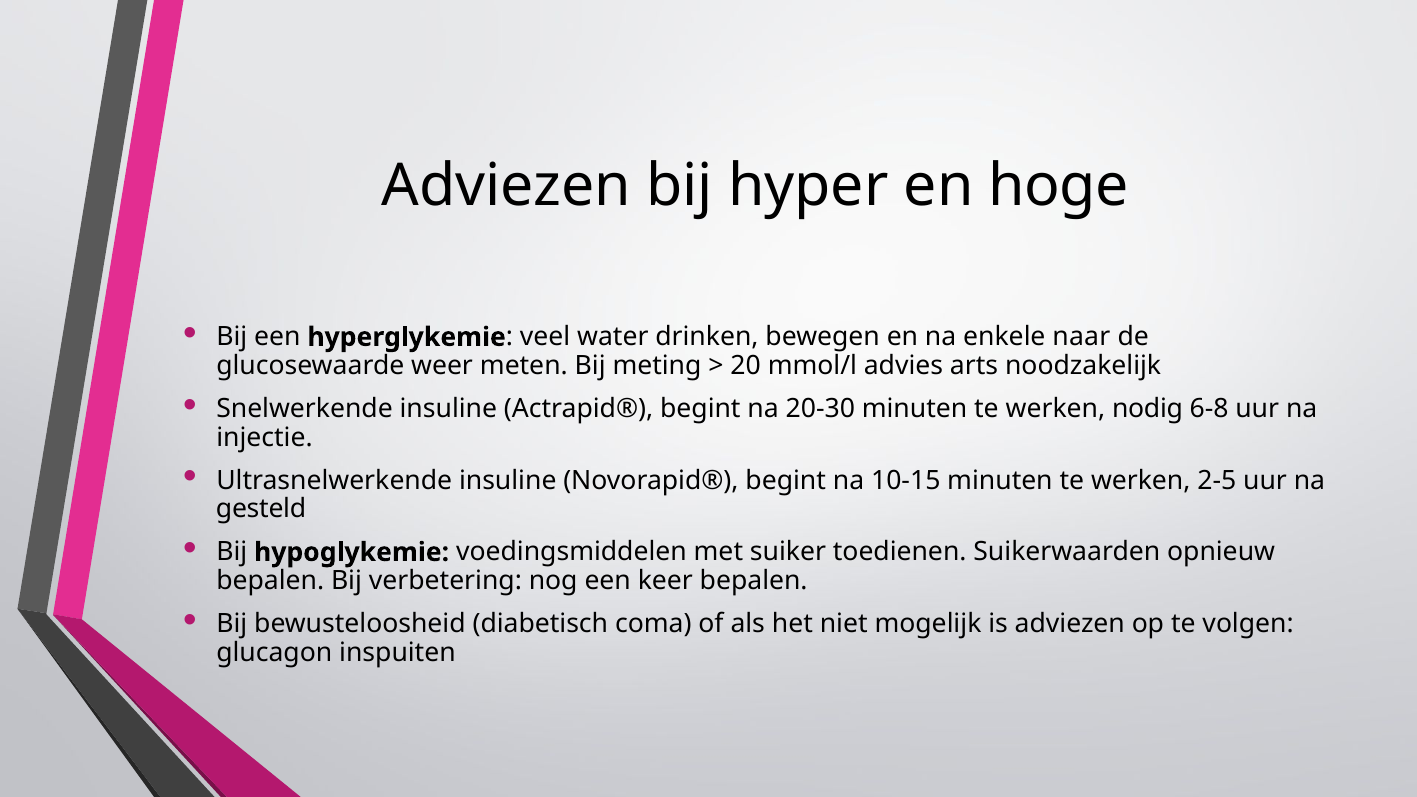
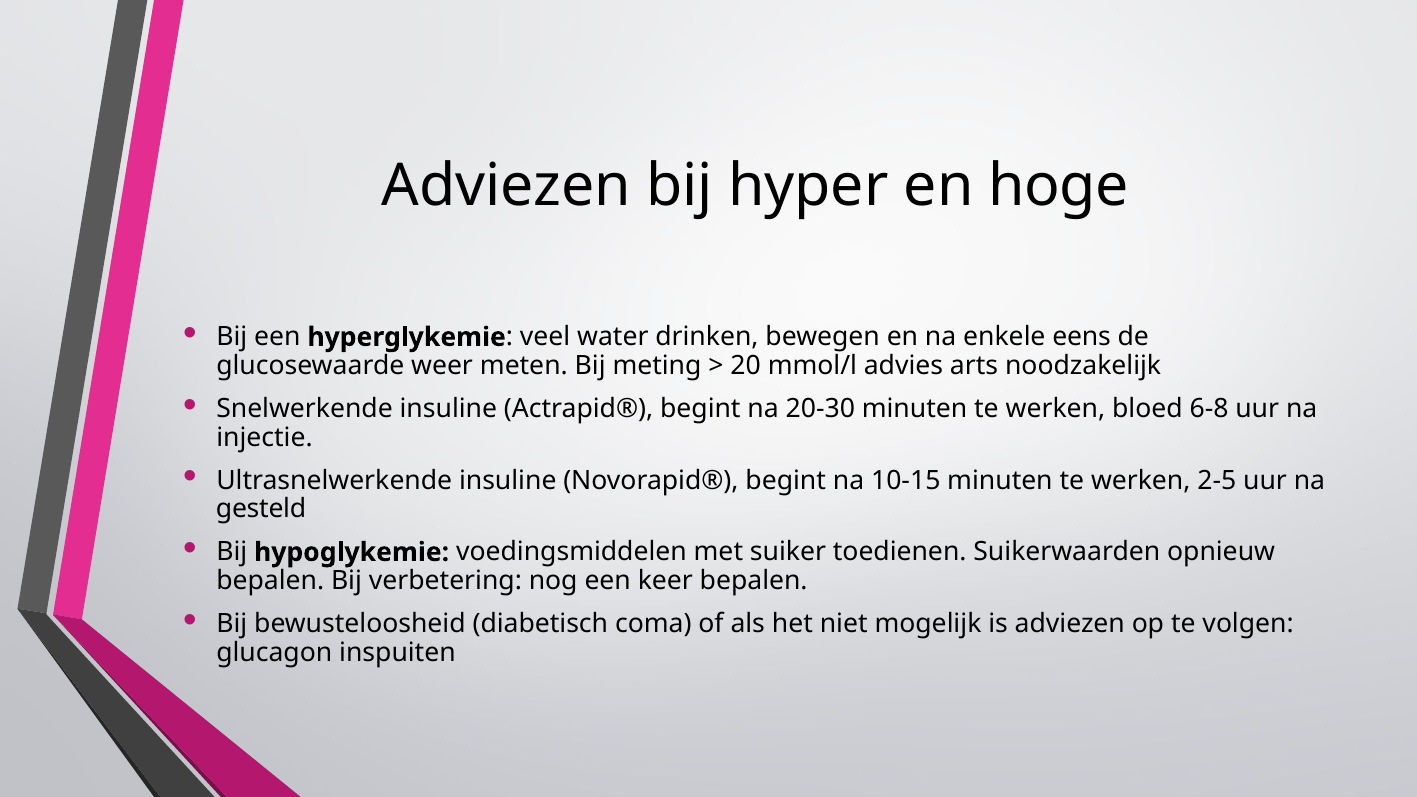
naar: naar -> eens
nodig: nodig -> bloed
